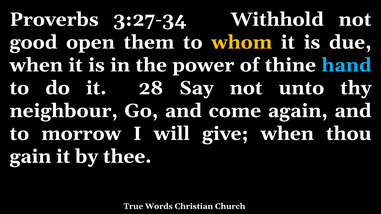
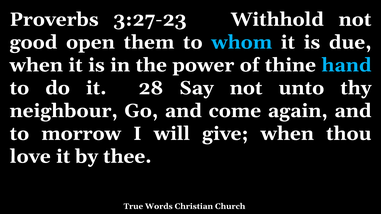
3:27-34: 3:27-34 -> 3:27-23
whom colour: yellow -> light blue
gain: gain -> love
